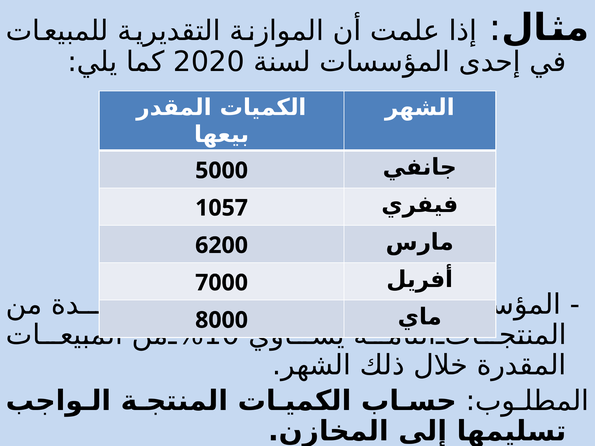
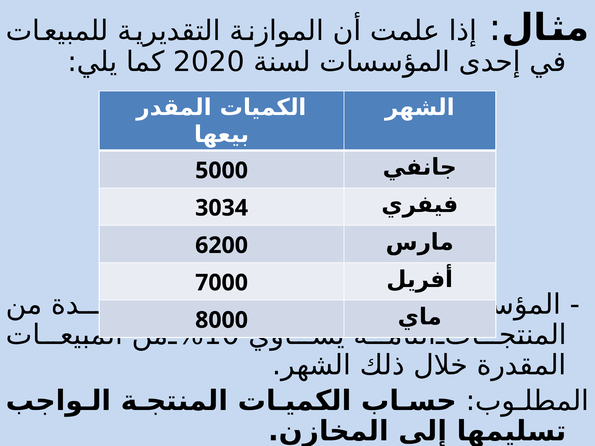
1057: 1057 -> 3034
